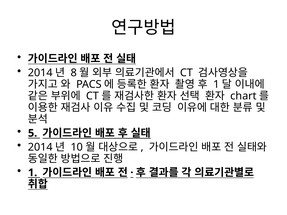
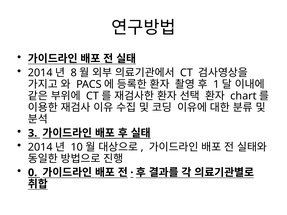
5: 5 -> 3
1 at (33, 173): 1 -> 0
